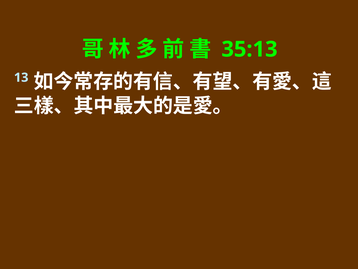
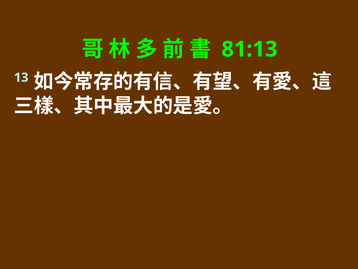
35:13: 35:13 -> 81:13
